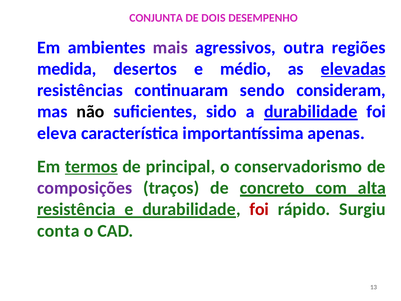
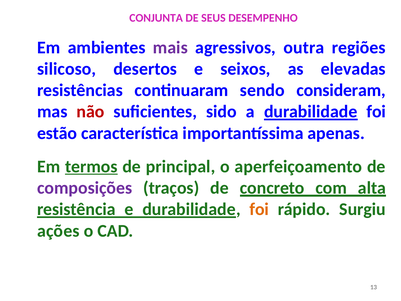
DOIS: DOIS -> SEUS
medida: medida -> silicoso
médio: médio -> seixos
elevadas underline: present -> none
não colour: black -> red
eleva: eleva -> estão
conservadorismo: conservadorismo -> aperfeiçoamento
foi at (259, 209) colour: red -> orange
conta: conta -> ações
